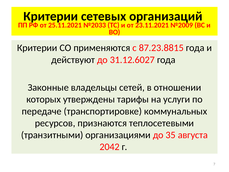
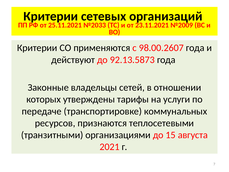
87.23.8815: 87.23.8815 -> 98.00.2607
31.12.6027: 31.12.6027 -> 92.13.5873
35: 35 -> 15
2042: 2042 -> 2021
